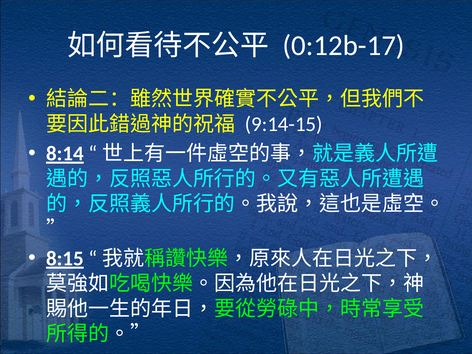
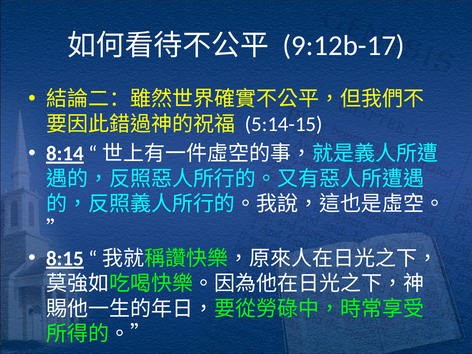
0:12b-17: 0:12b-17 -> 9:12b-17
9:14-15: 9:14-15 -> 5:14-15
